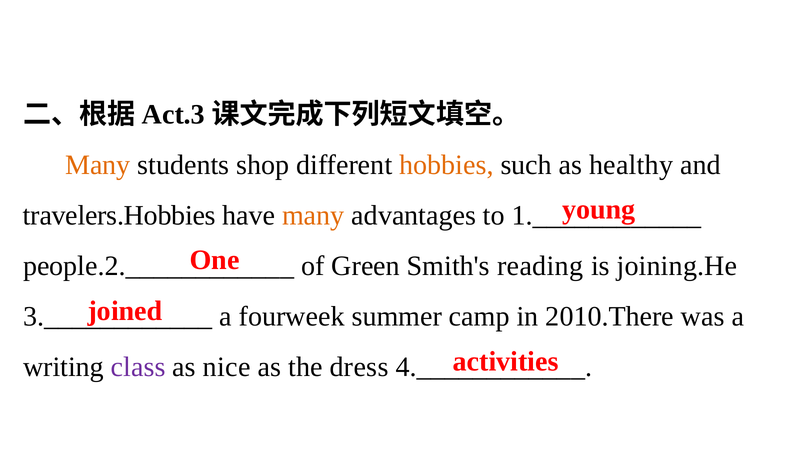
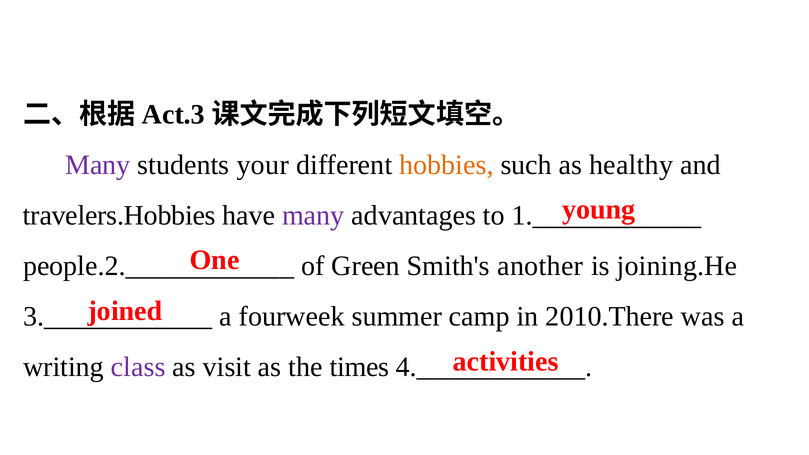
Many at (98, 165) colour: orange -> purple
shop: shop -> your
many at (313, 216) colour: orange -> purple
reading: reading -> another
nice: nice -> visit
dress: dress -> times
